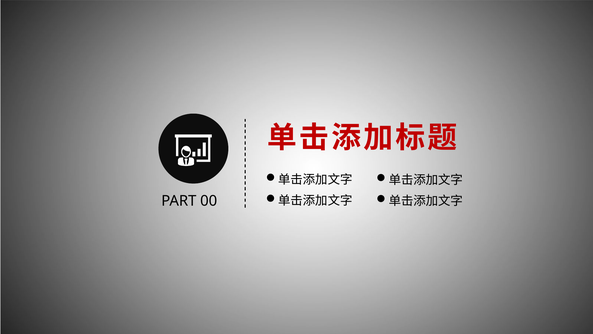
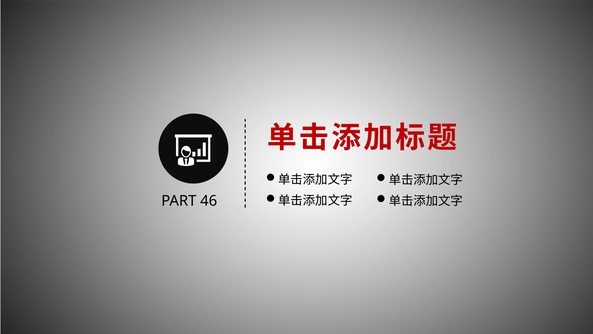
00: 00 -> 46
